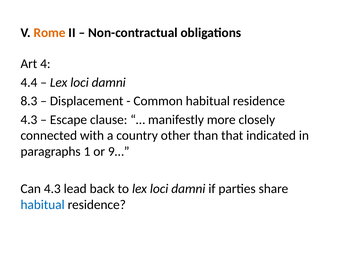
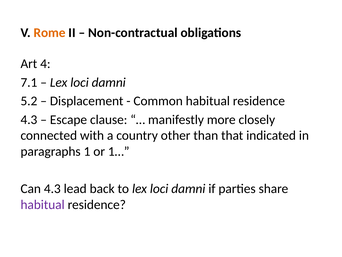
4.4: 4.4 -> 7.1
8.3: 8.3 -> 5.2
9…: 9… -> 1…
habitual at (43, 204) colour: blue -> purple
